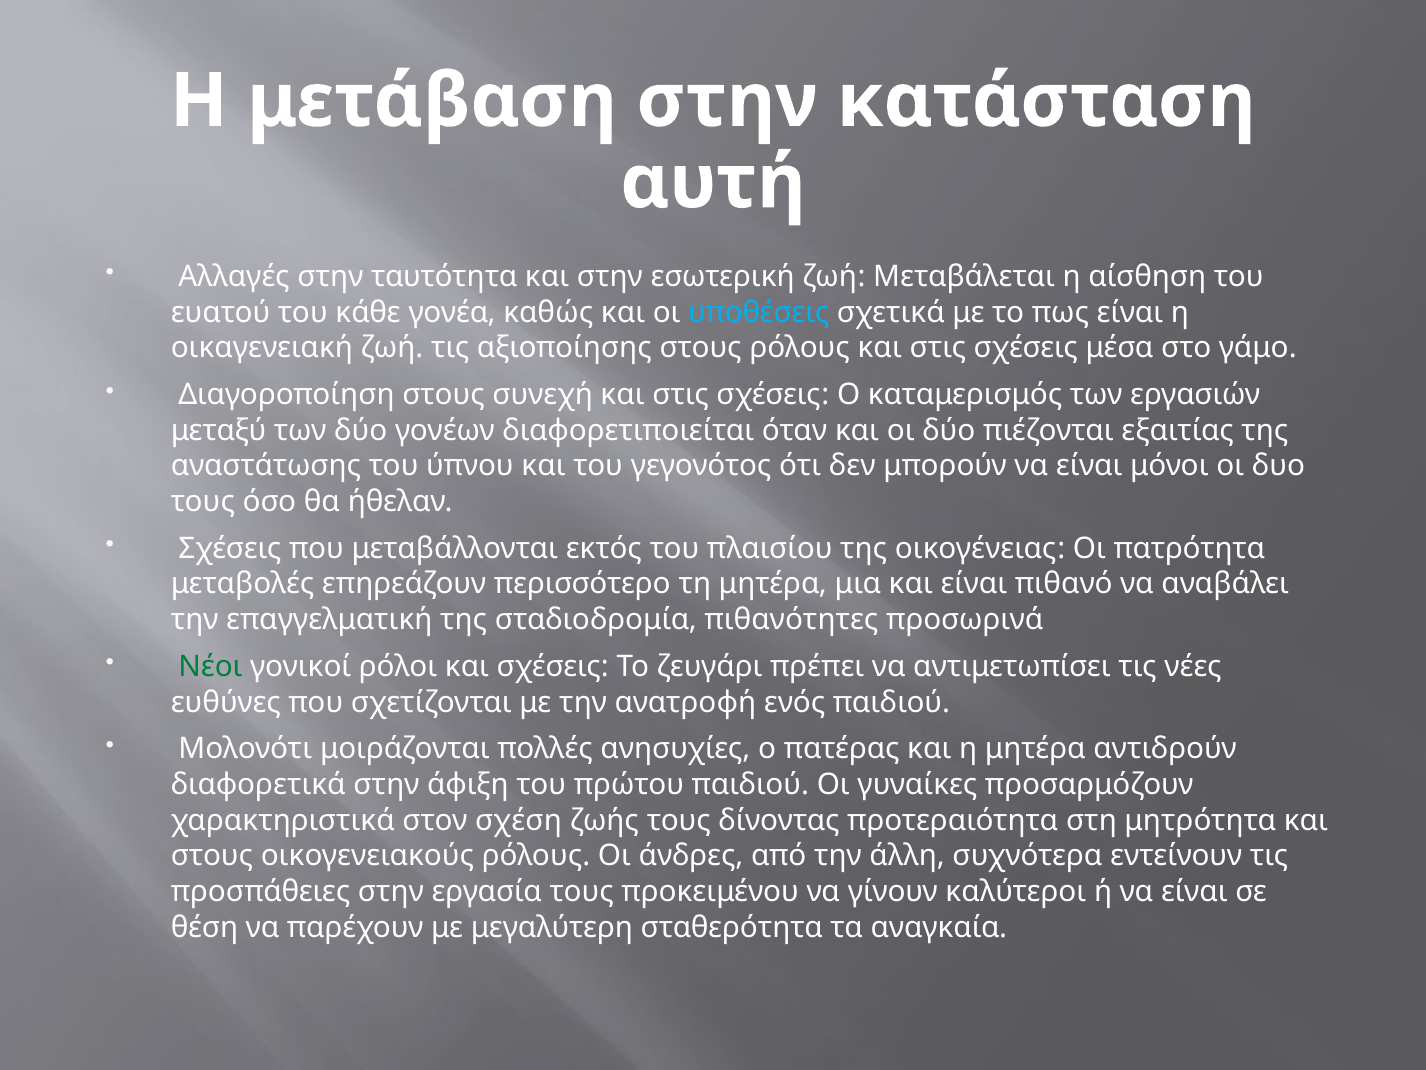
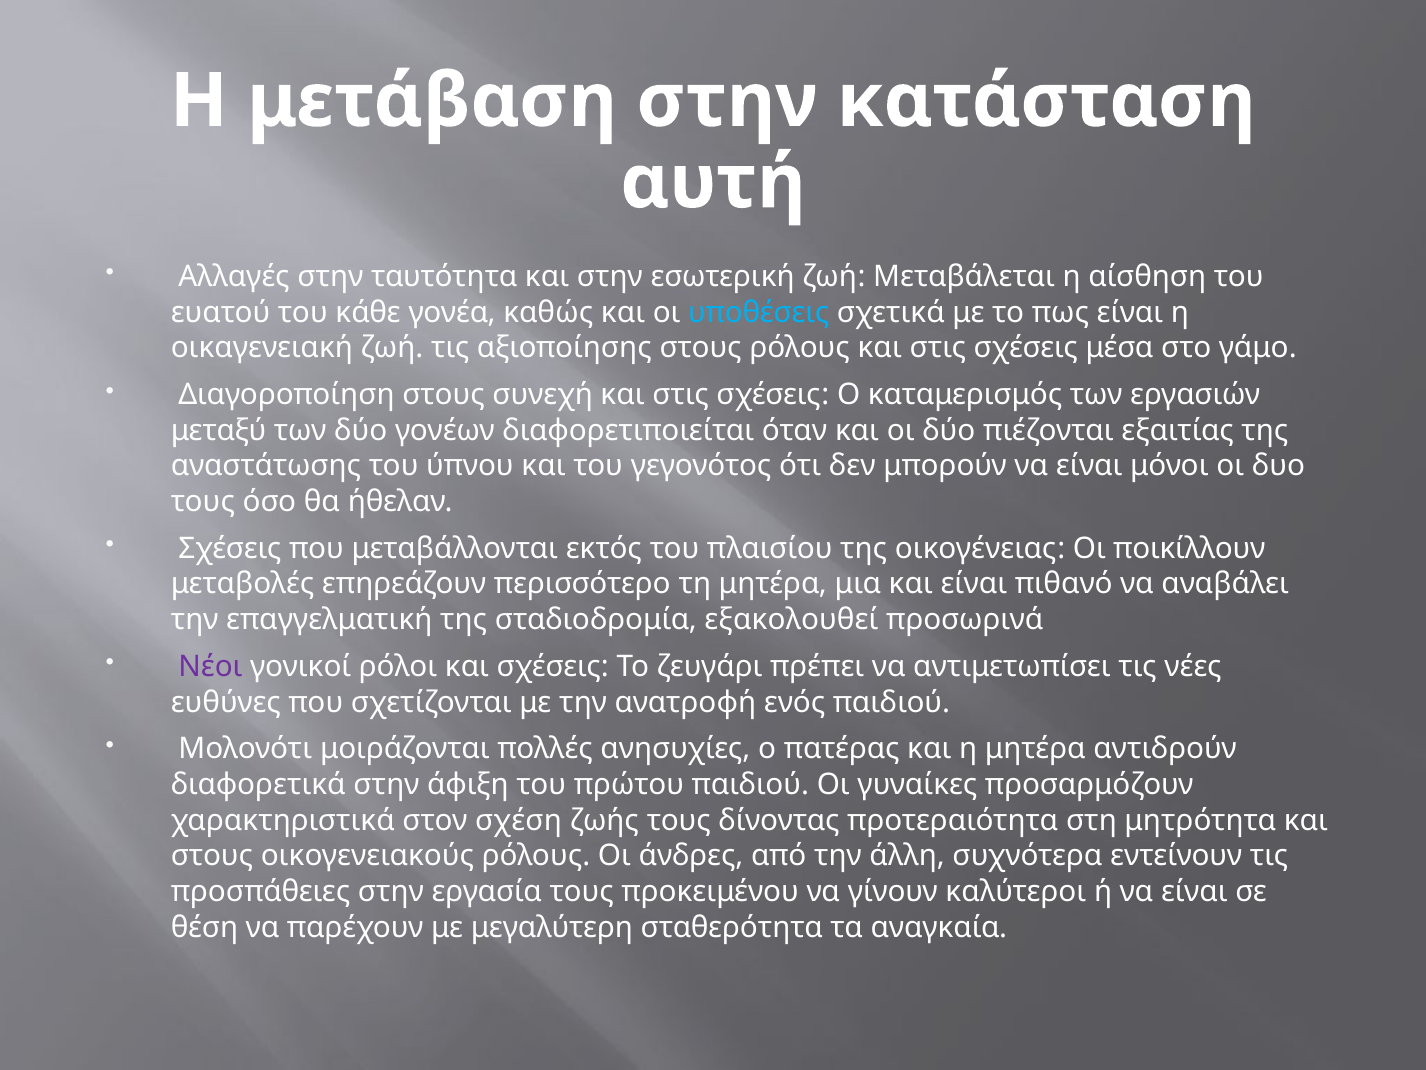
πατρότητα: πατρότητα -> ποικίλλουν
πιθανότητες: πιθανότητες -> εξακολουθεί
Νέοι colour: green -> purple
